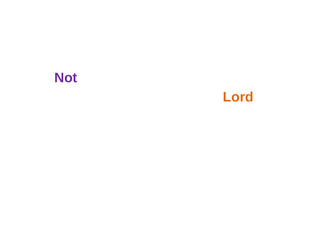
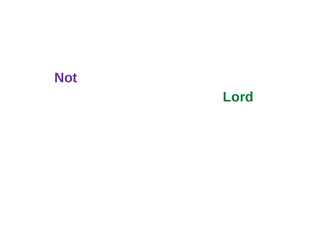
Lord colour: orange -> green
